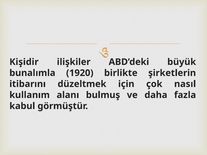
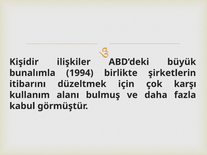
1920: 1920 -> 1994
nasıl: nasıl -> karşı
